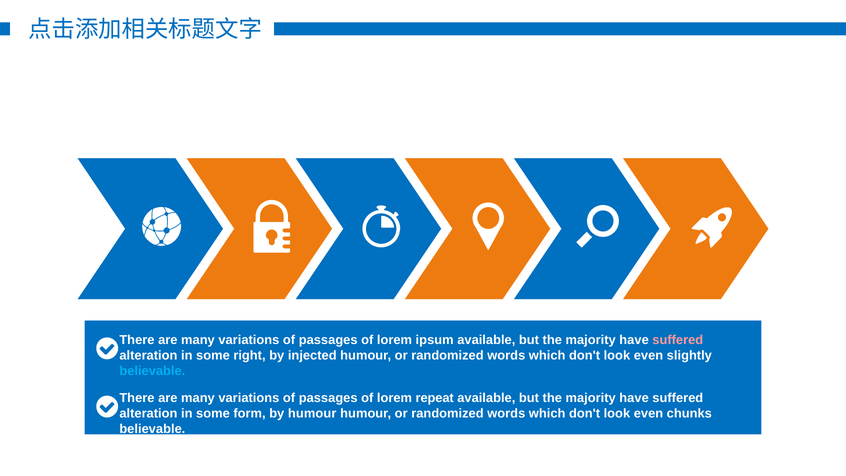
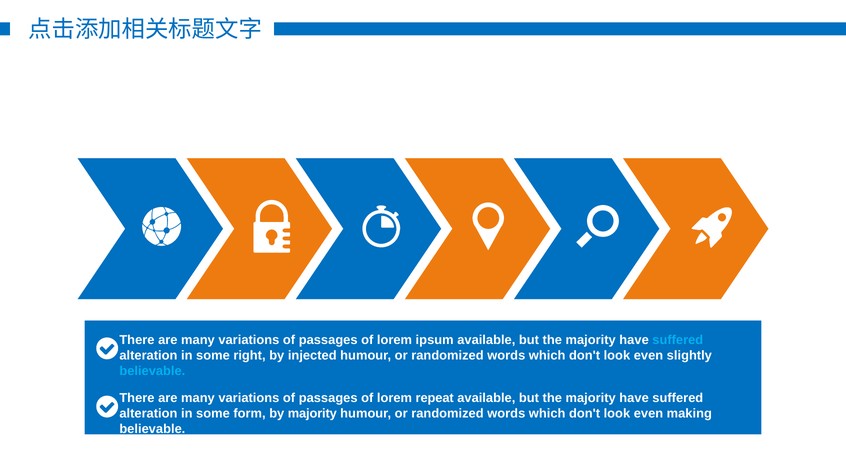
suffered at (678, 340) colour: pink -> light blue
by humour: humour -> majority
chunks: chunks -> making
